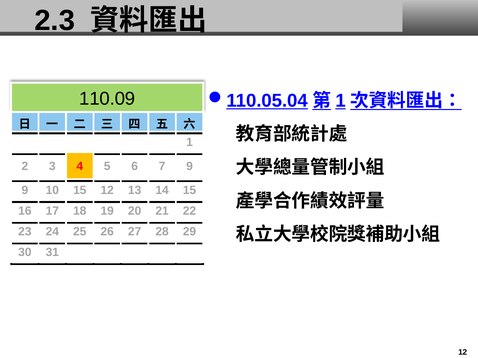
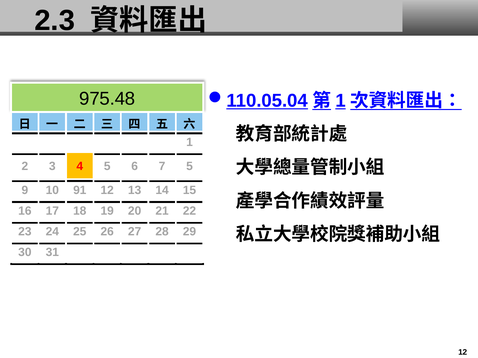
110.09: 110.09 -> 975.48
7 9: 9 -> 5
10 15: 15 -> 91
